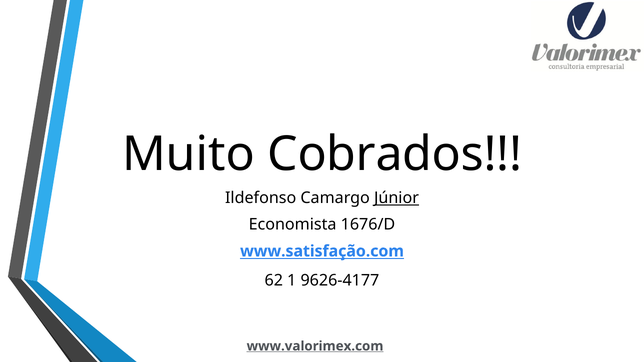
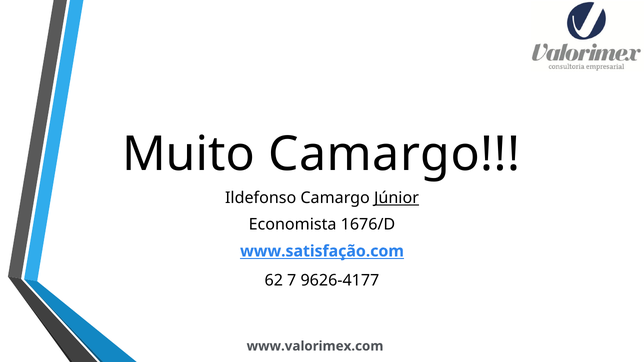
Muito Cobrados: Cobrados -> Camargo
1: 1 -> 7
www.valorimex.com underline: present -> none
